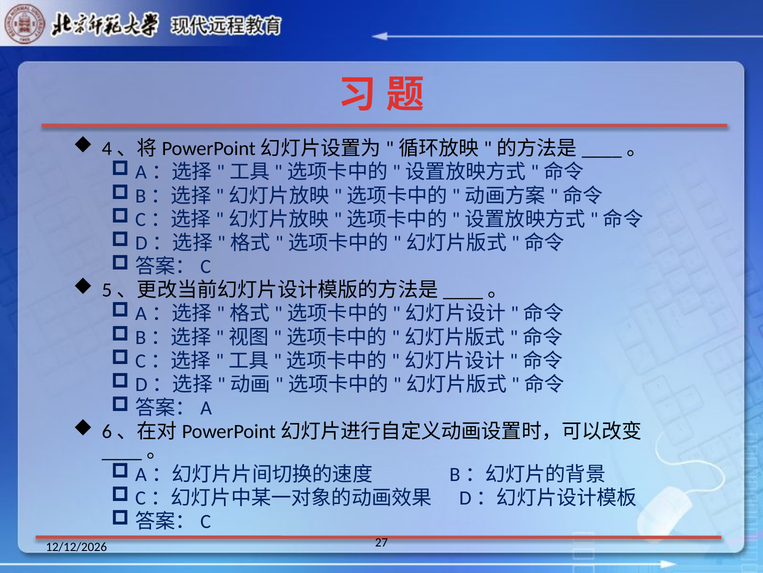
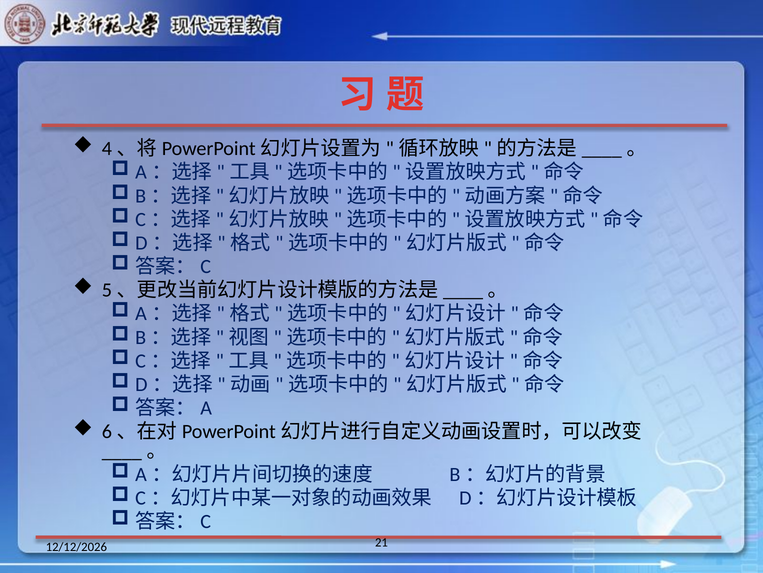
27: 27 -> 21
